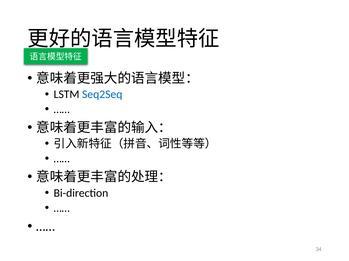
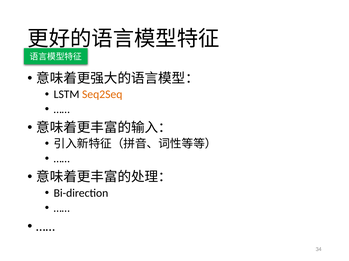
Seq2Seq colour: blue -> orange
